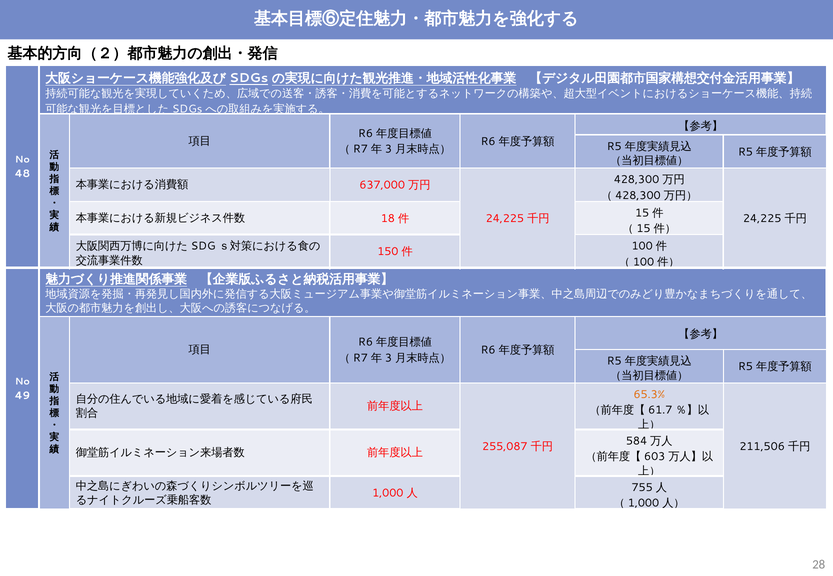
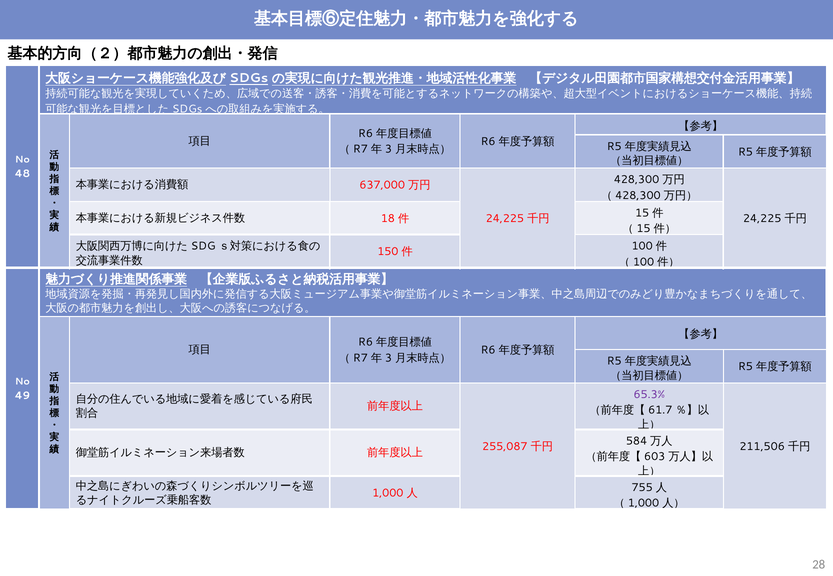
65.3% colour: orange -> purple
